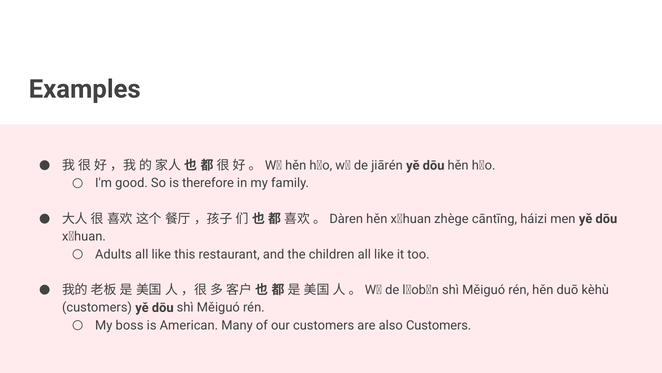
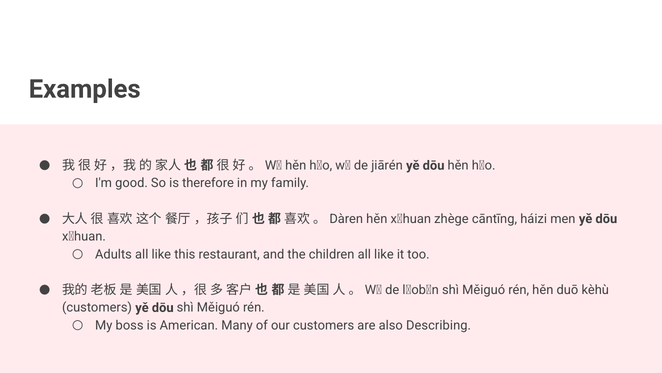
also Customers: Customers -> Describing
